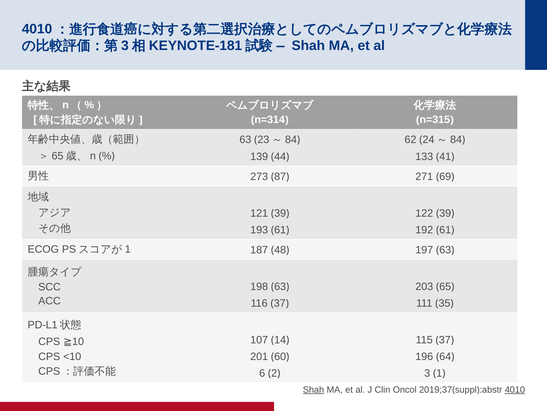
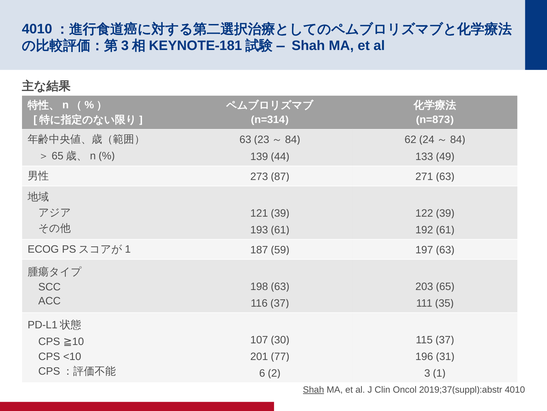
n=315: n=315 -> n=873
41: 41 -> 49
69 at (445, 176): 69 -> 63
48: 48 -> 59
14: 14 -> 30
60: 60 -> 77
64: 64 -> 31
4010 underline: present -> none
